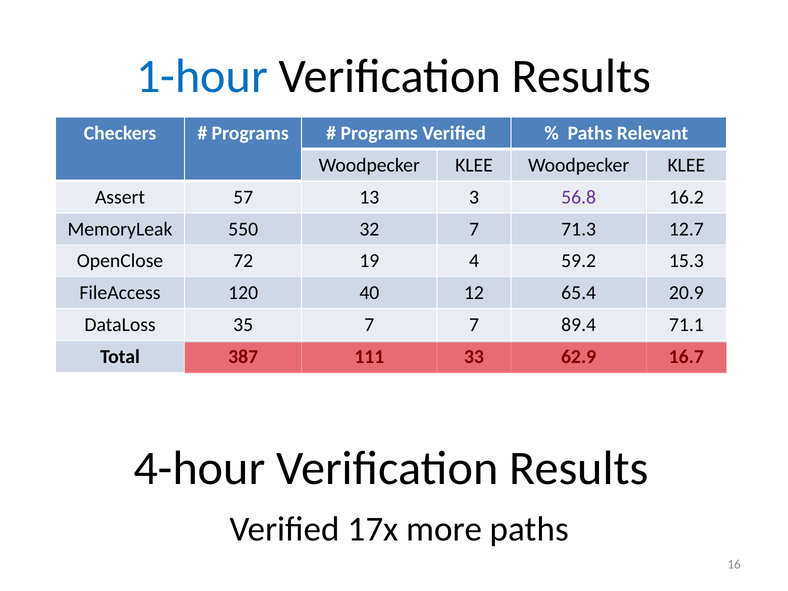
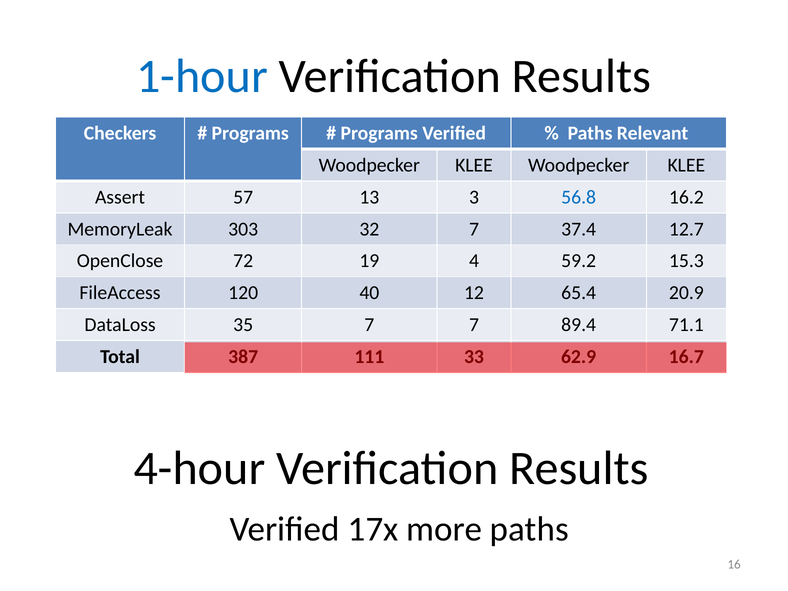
56.8 colour: purple -> blue
550: 550 -> 303
71.3: 71.3 -> 37.4
